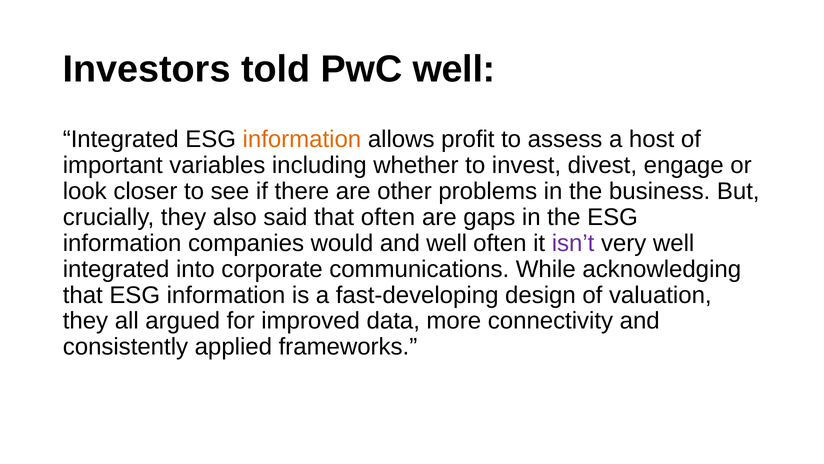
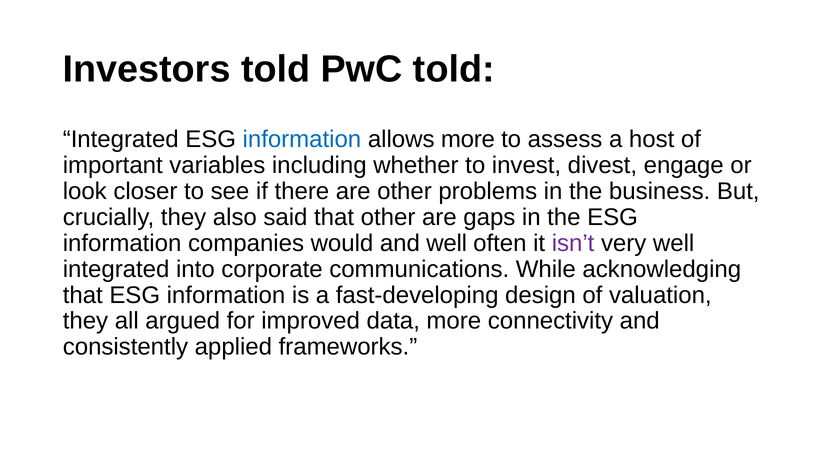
PwC well: well -> told
information at (302, 139) colour: orange -> blue
allows profit: profit -> more
that often: often -> other
